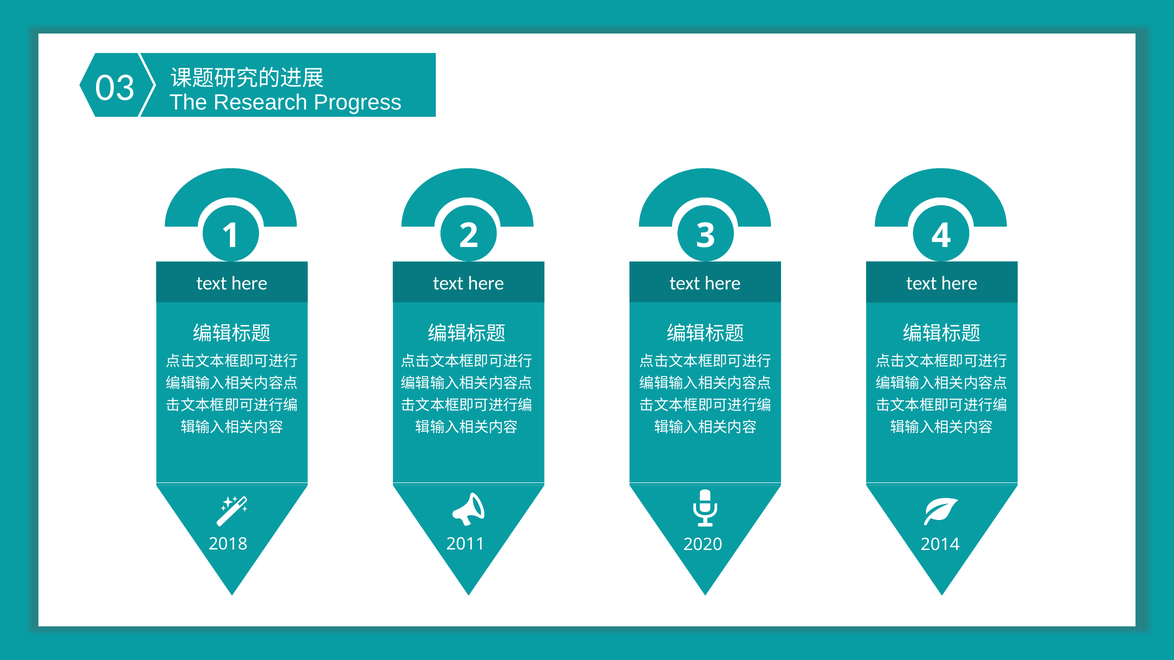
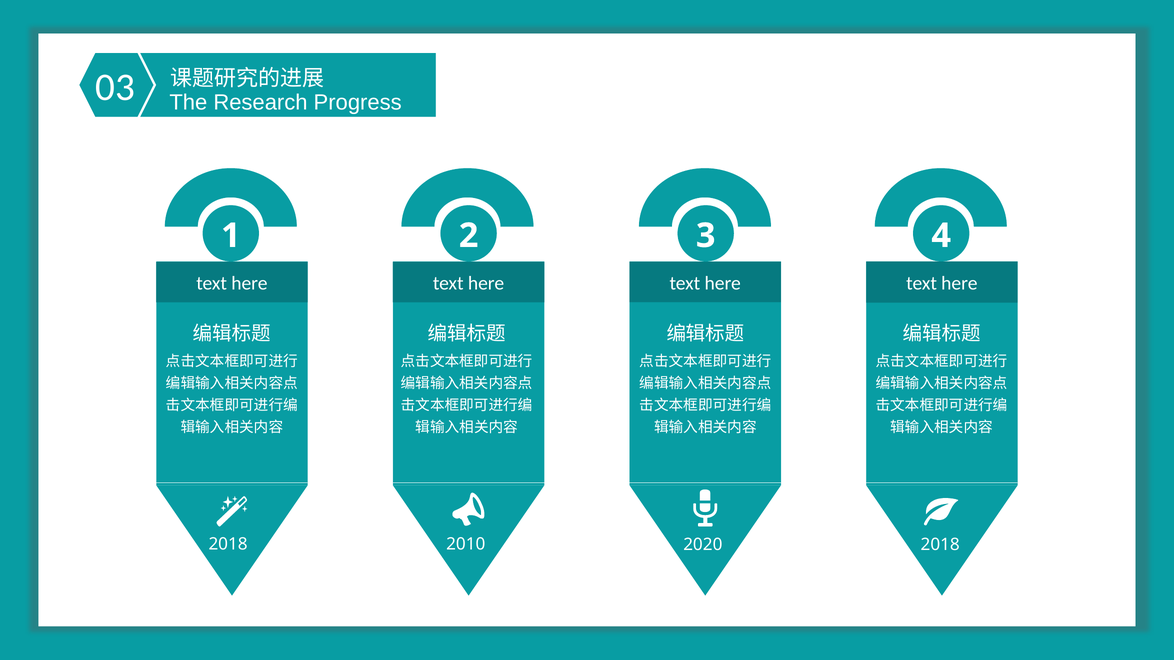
2011: 2011 -> 2010
2020 2014: 2014 -> 2018
